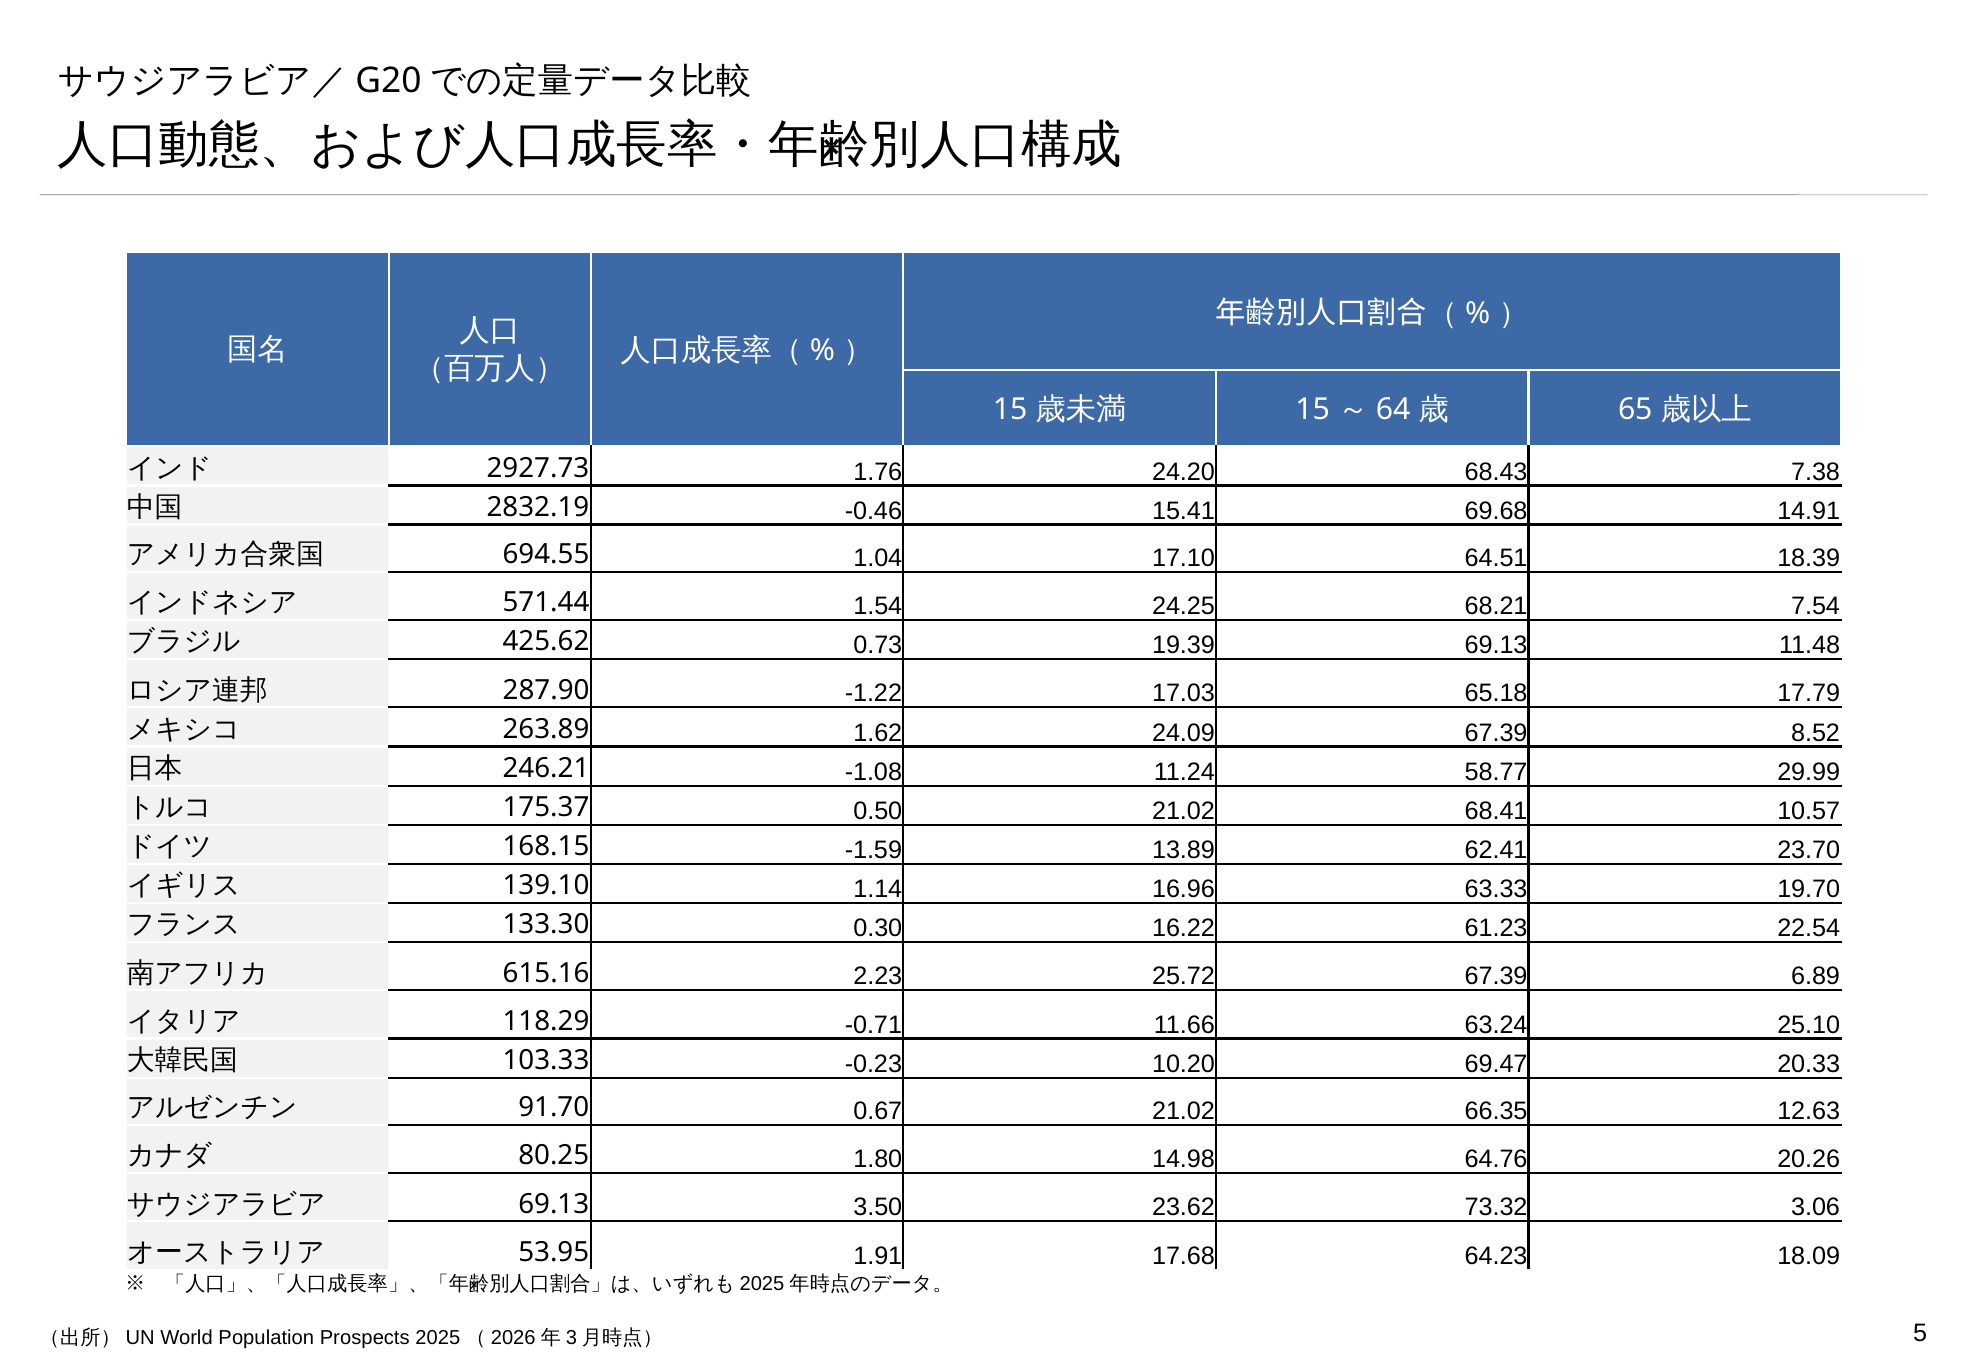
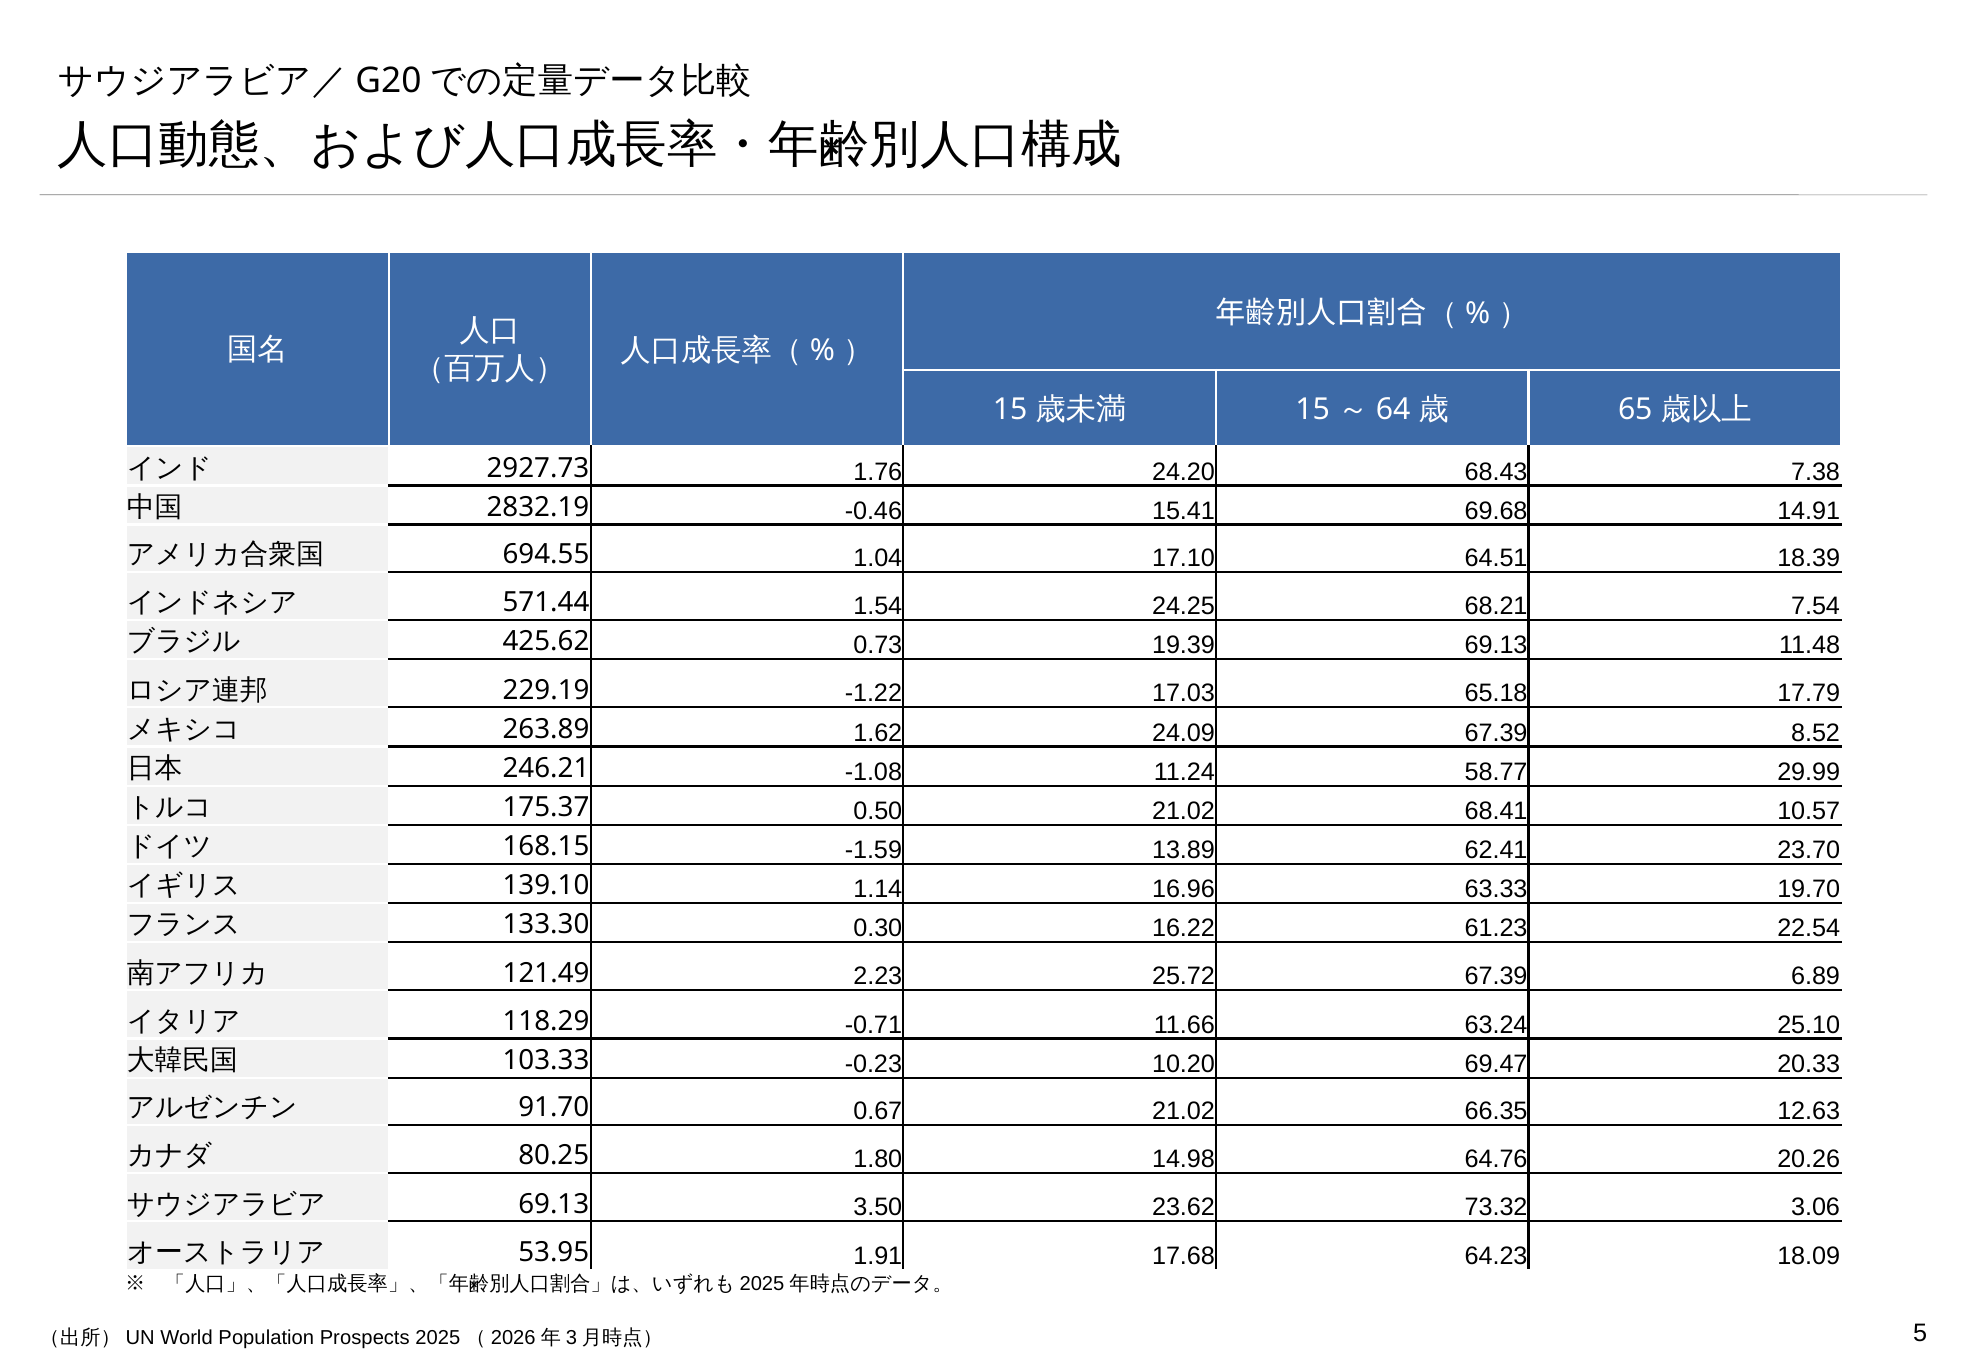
287.90: 287.90 -> 229.19
615.16: 615.16 -> 121.49
